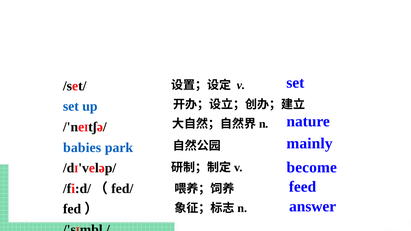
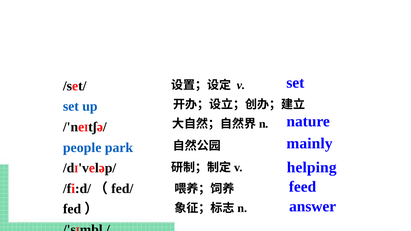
babies: babies -> people
become: become -> helping
